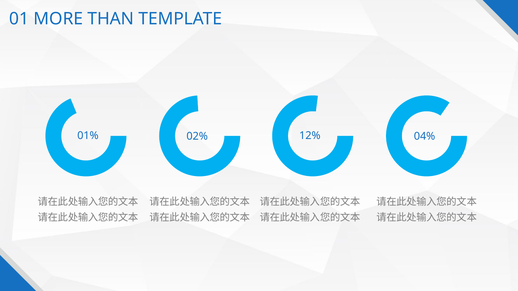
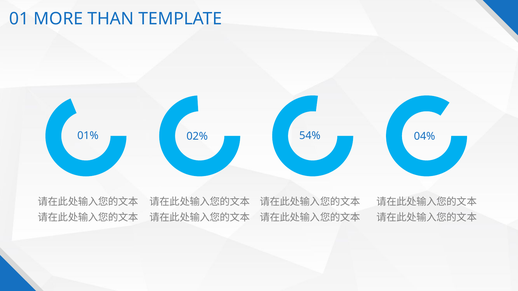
12%: 12% -> 54%
